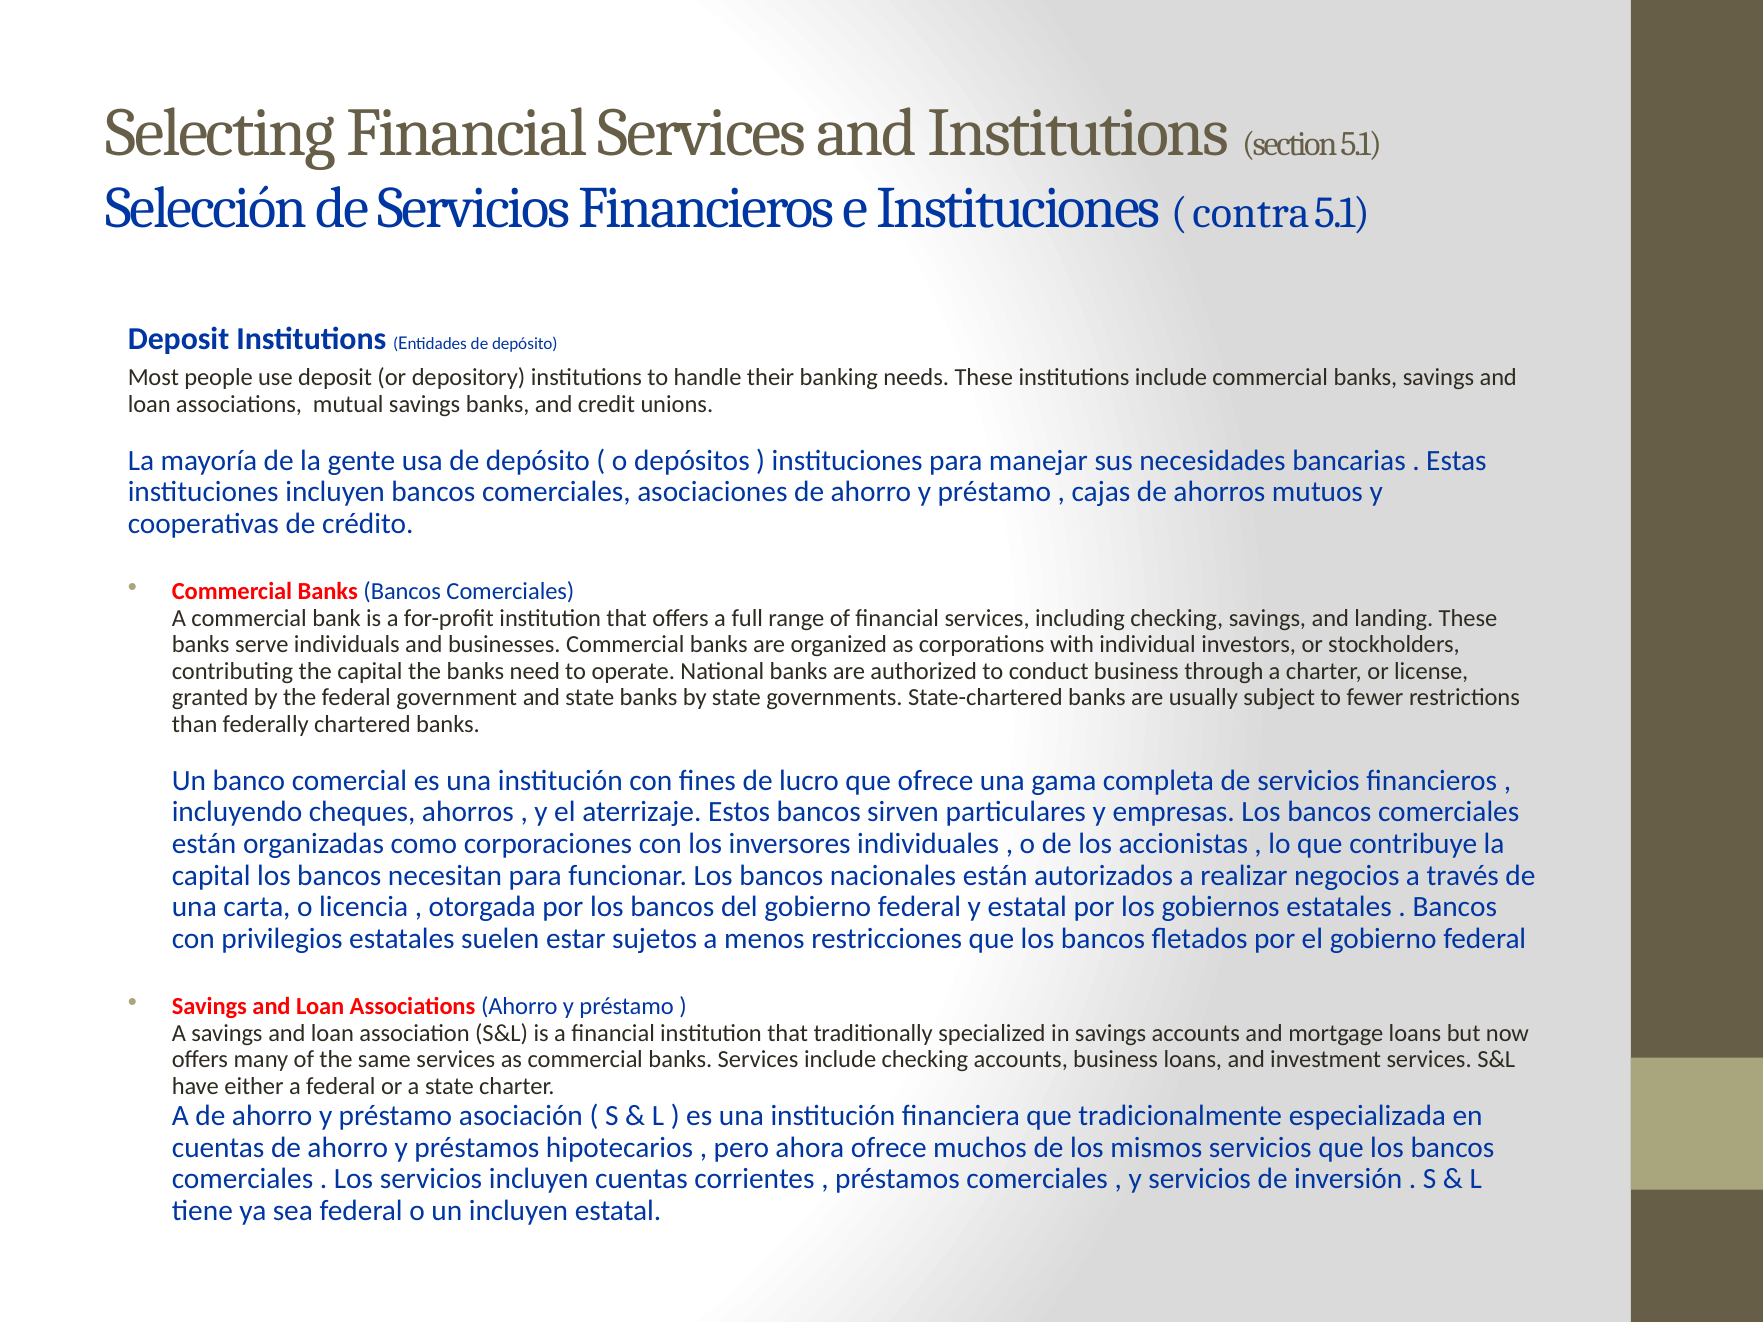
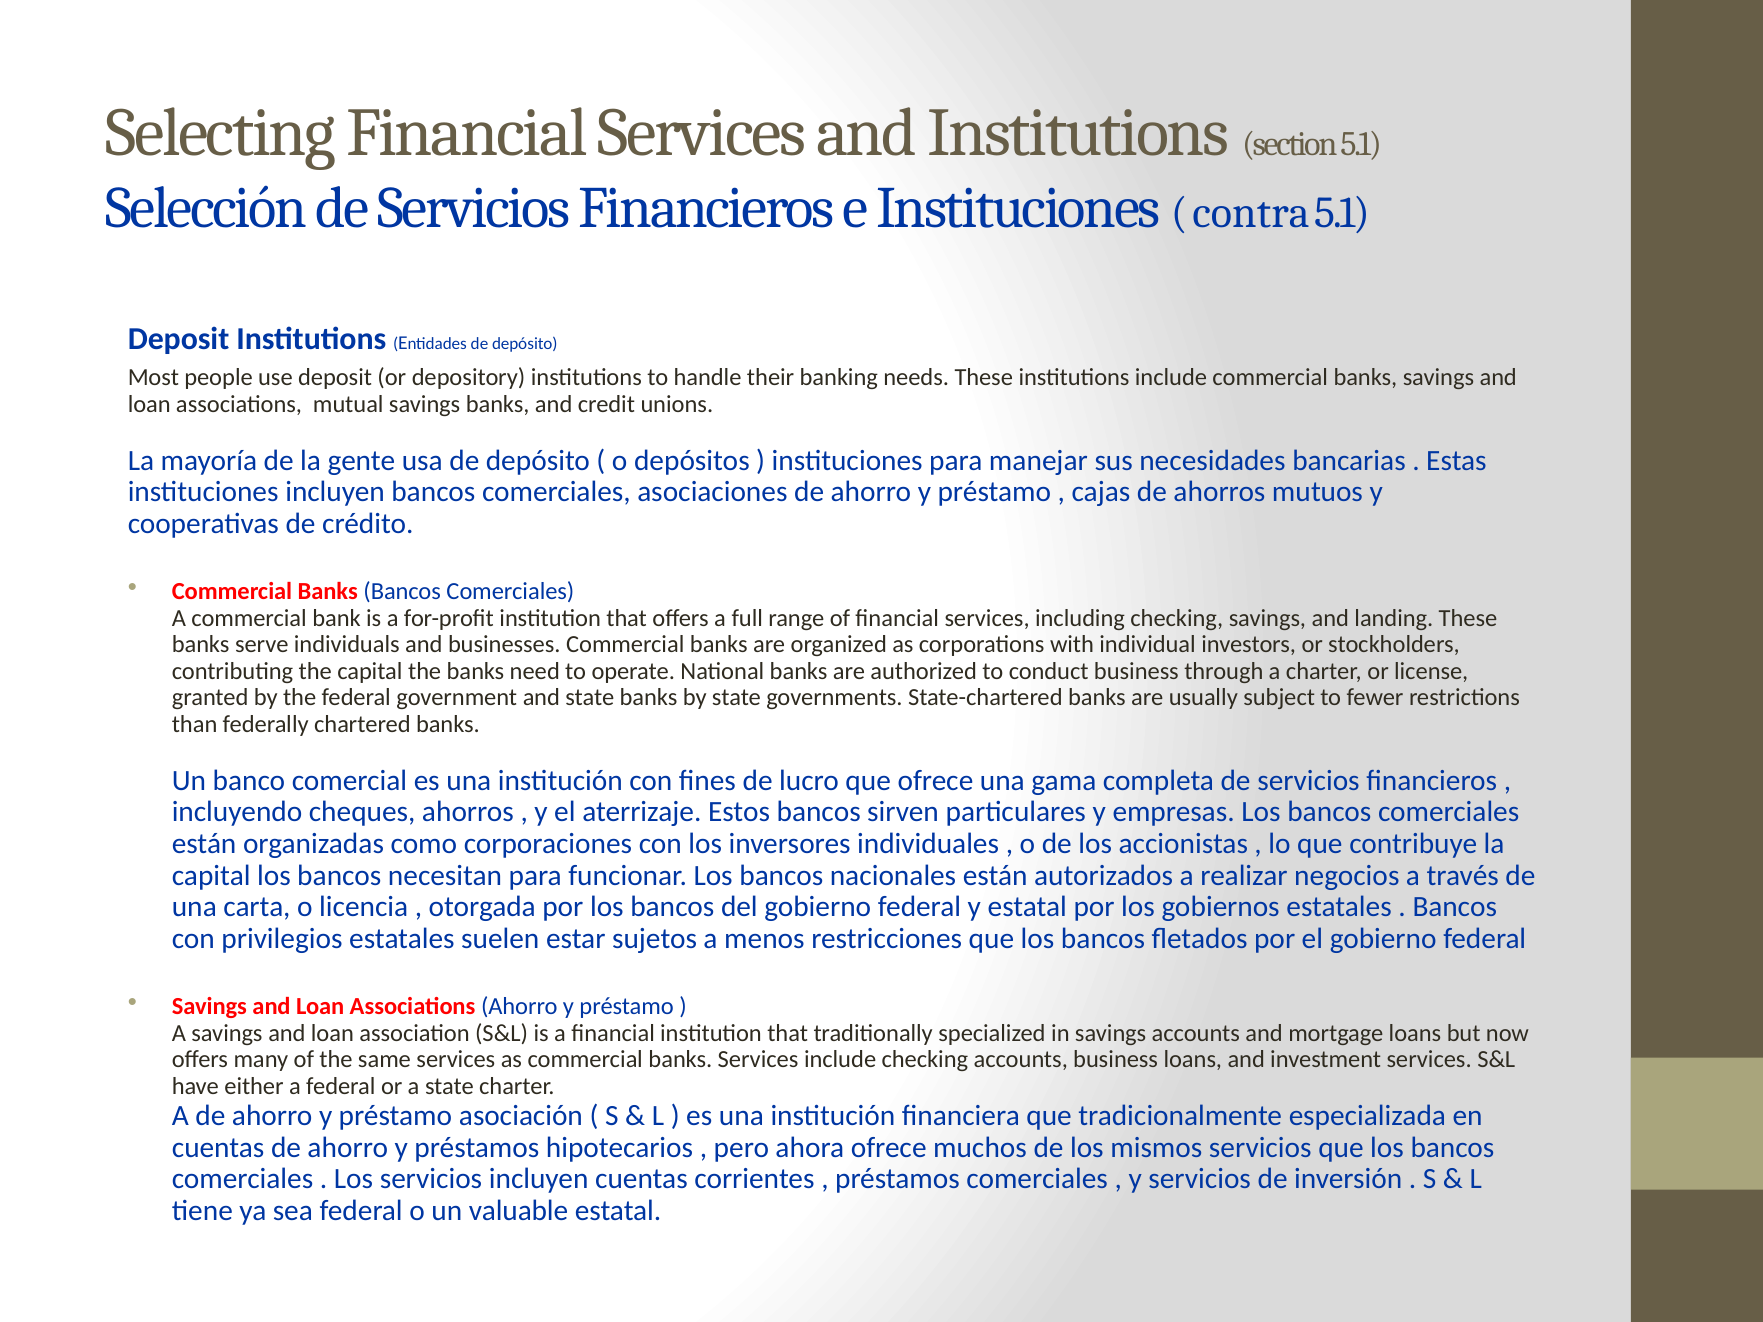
un incluyen: incluyen -> valuable
